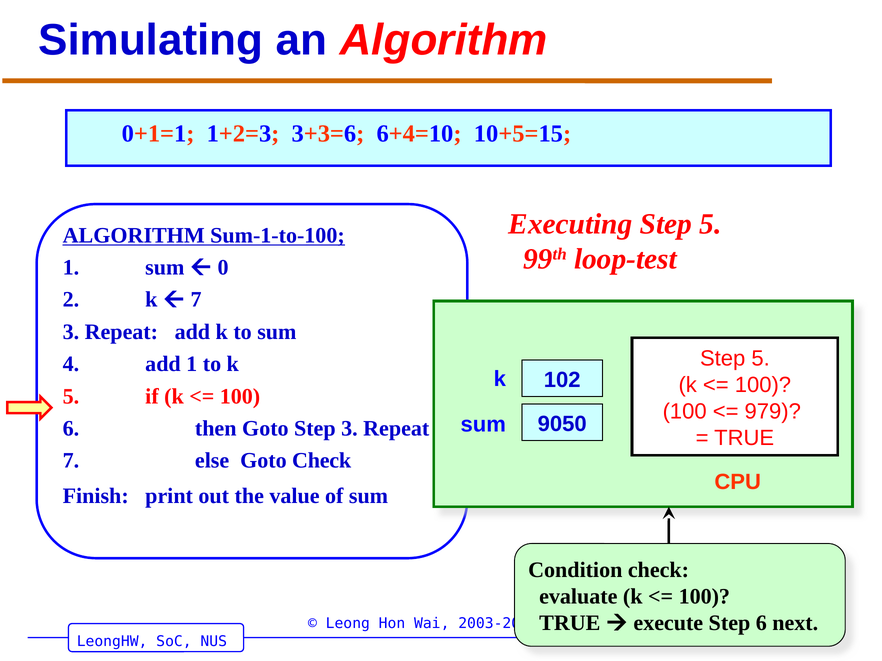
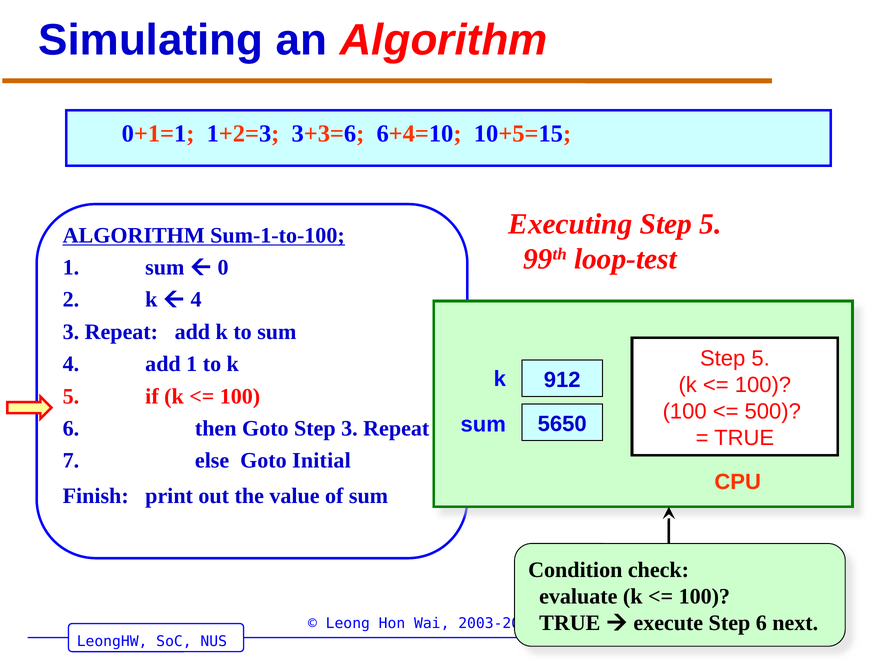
7 at (196, 300): 7 -> 4
102: 102 -> 912
979: 979 -> 500
9050: 9050 -> 5650
Goto Check: Check -> Initial
